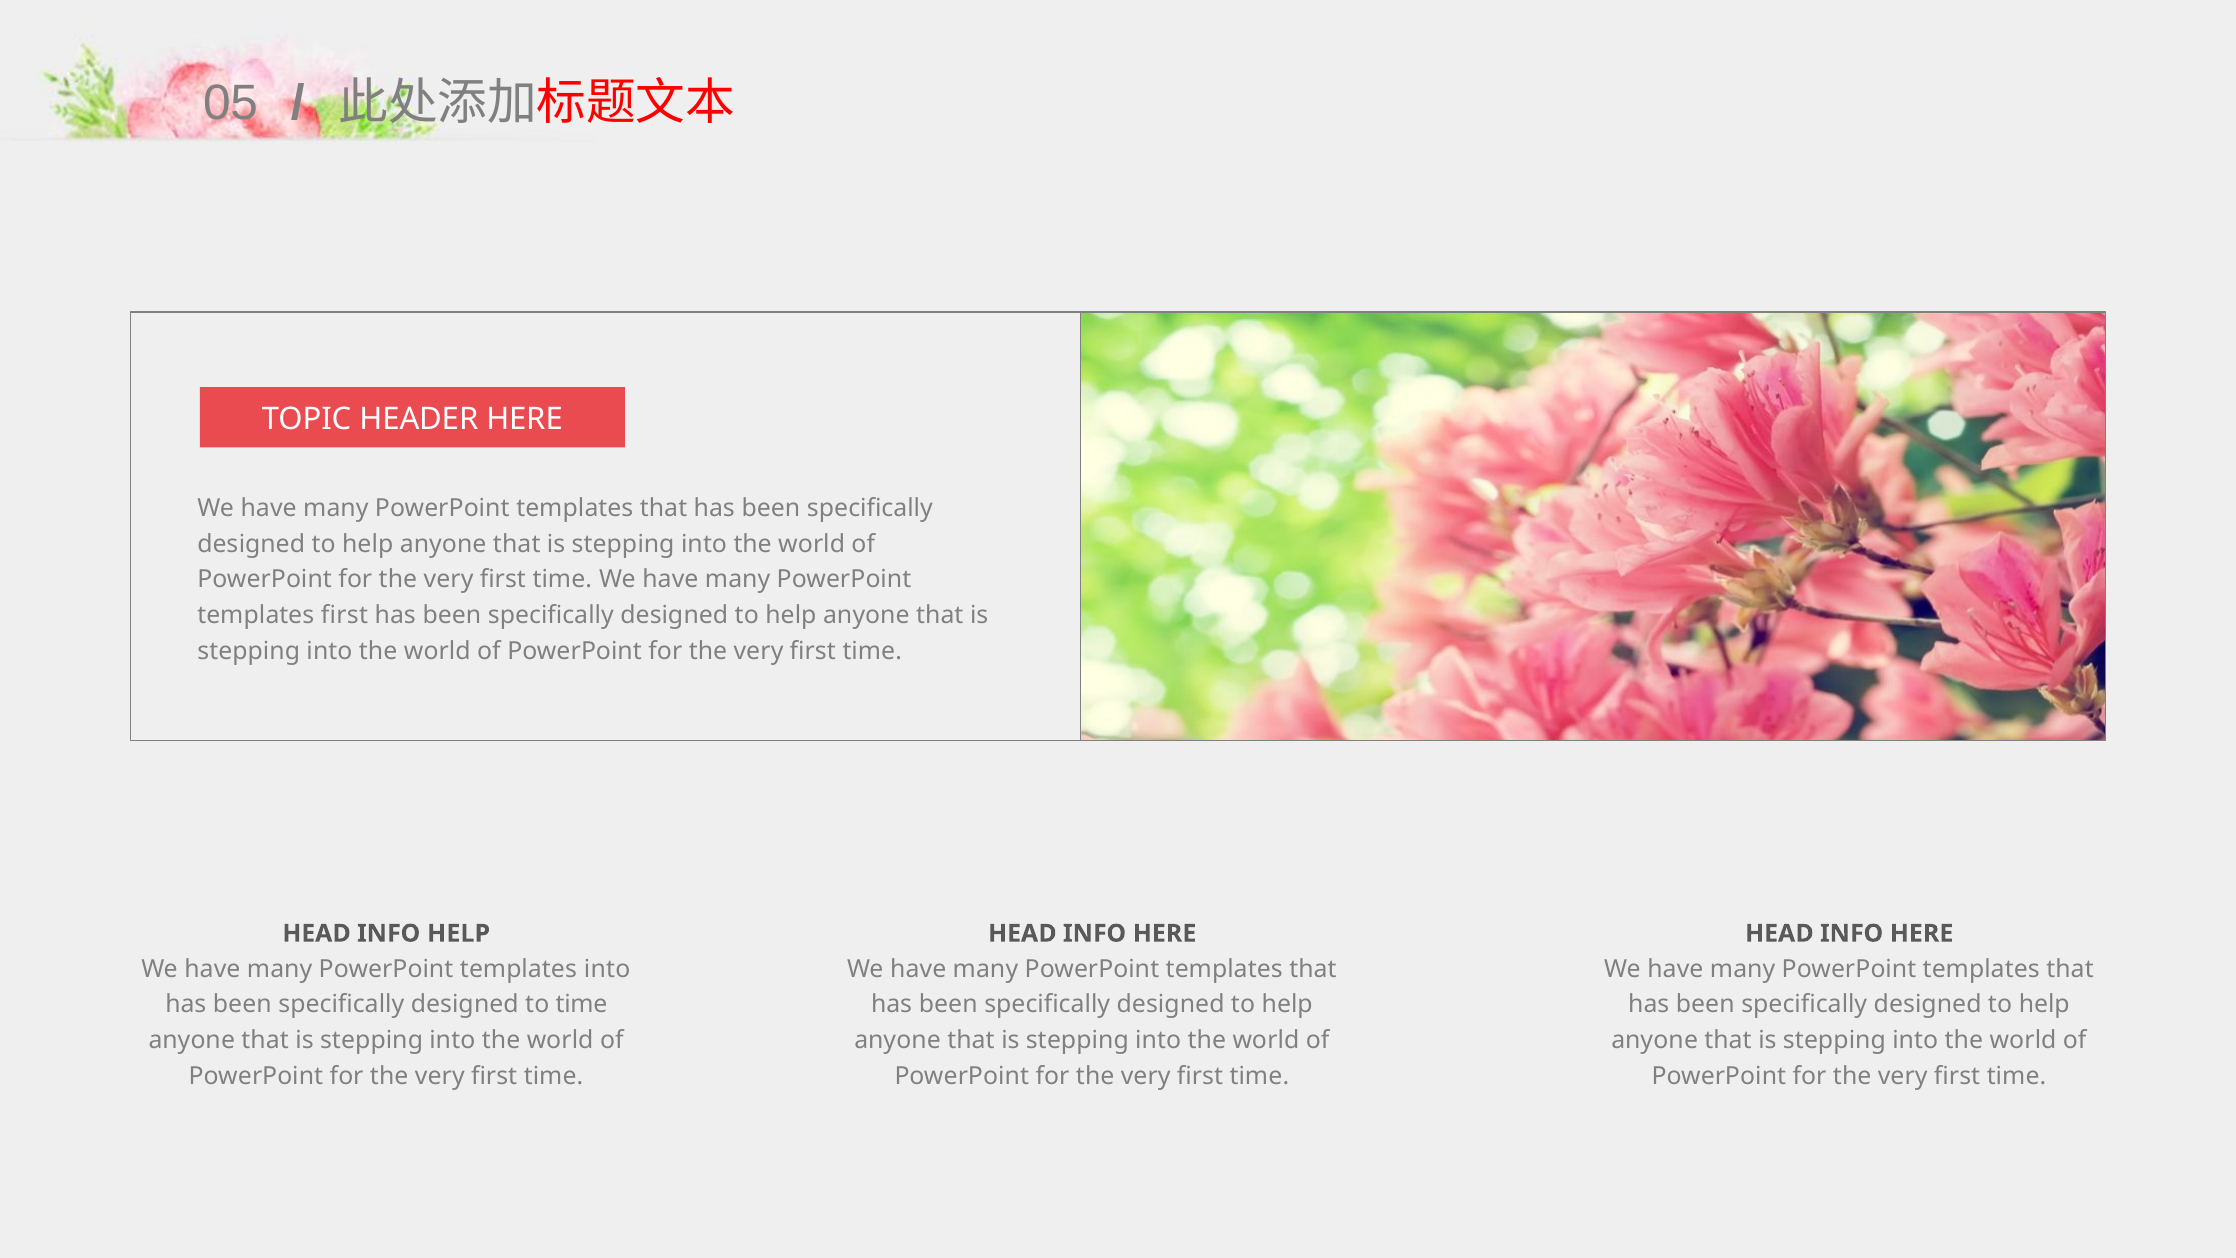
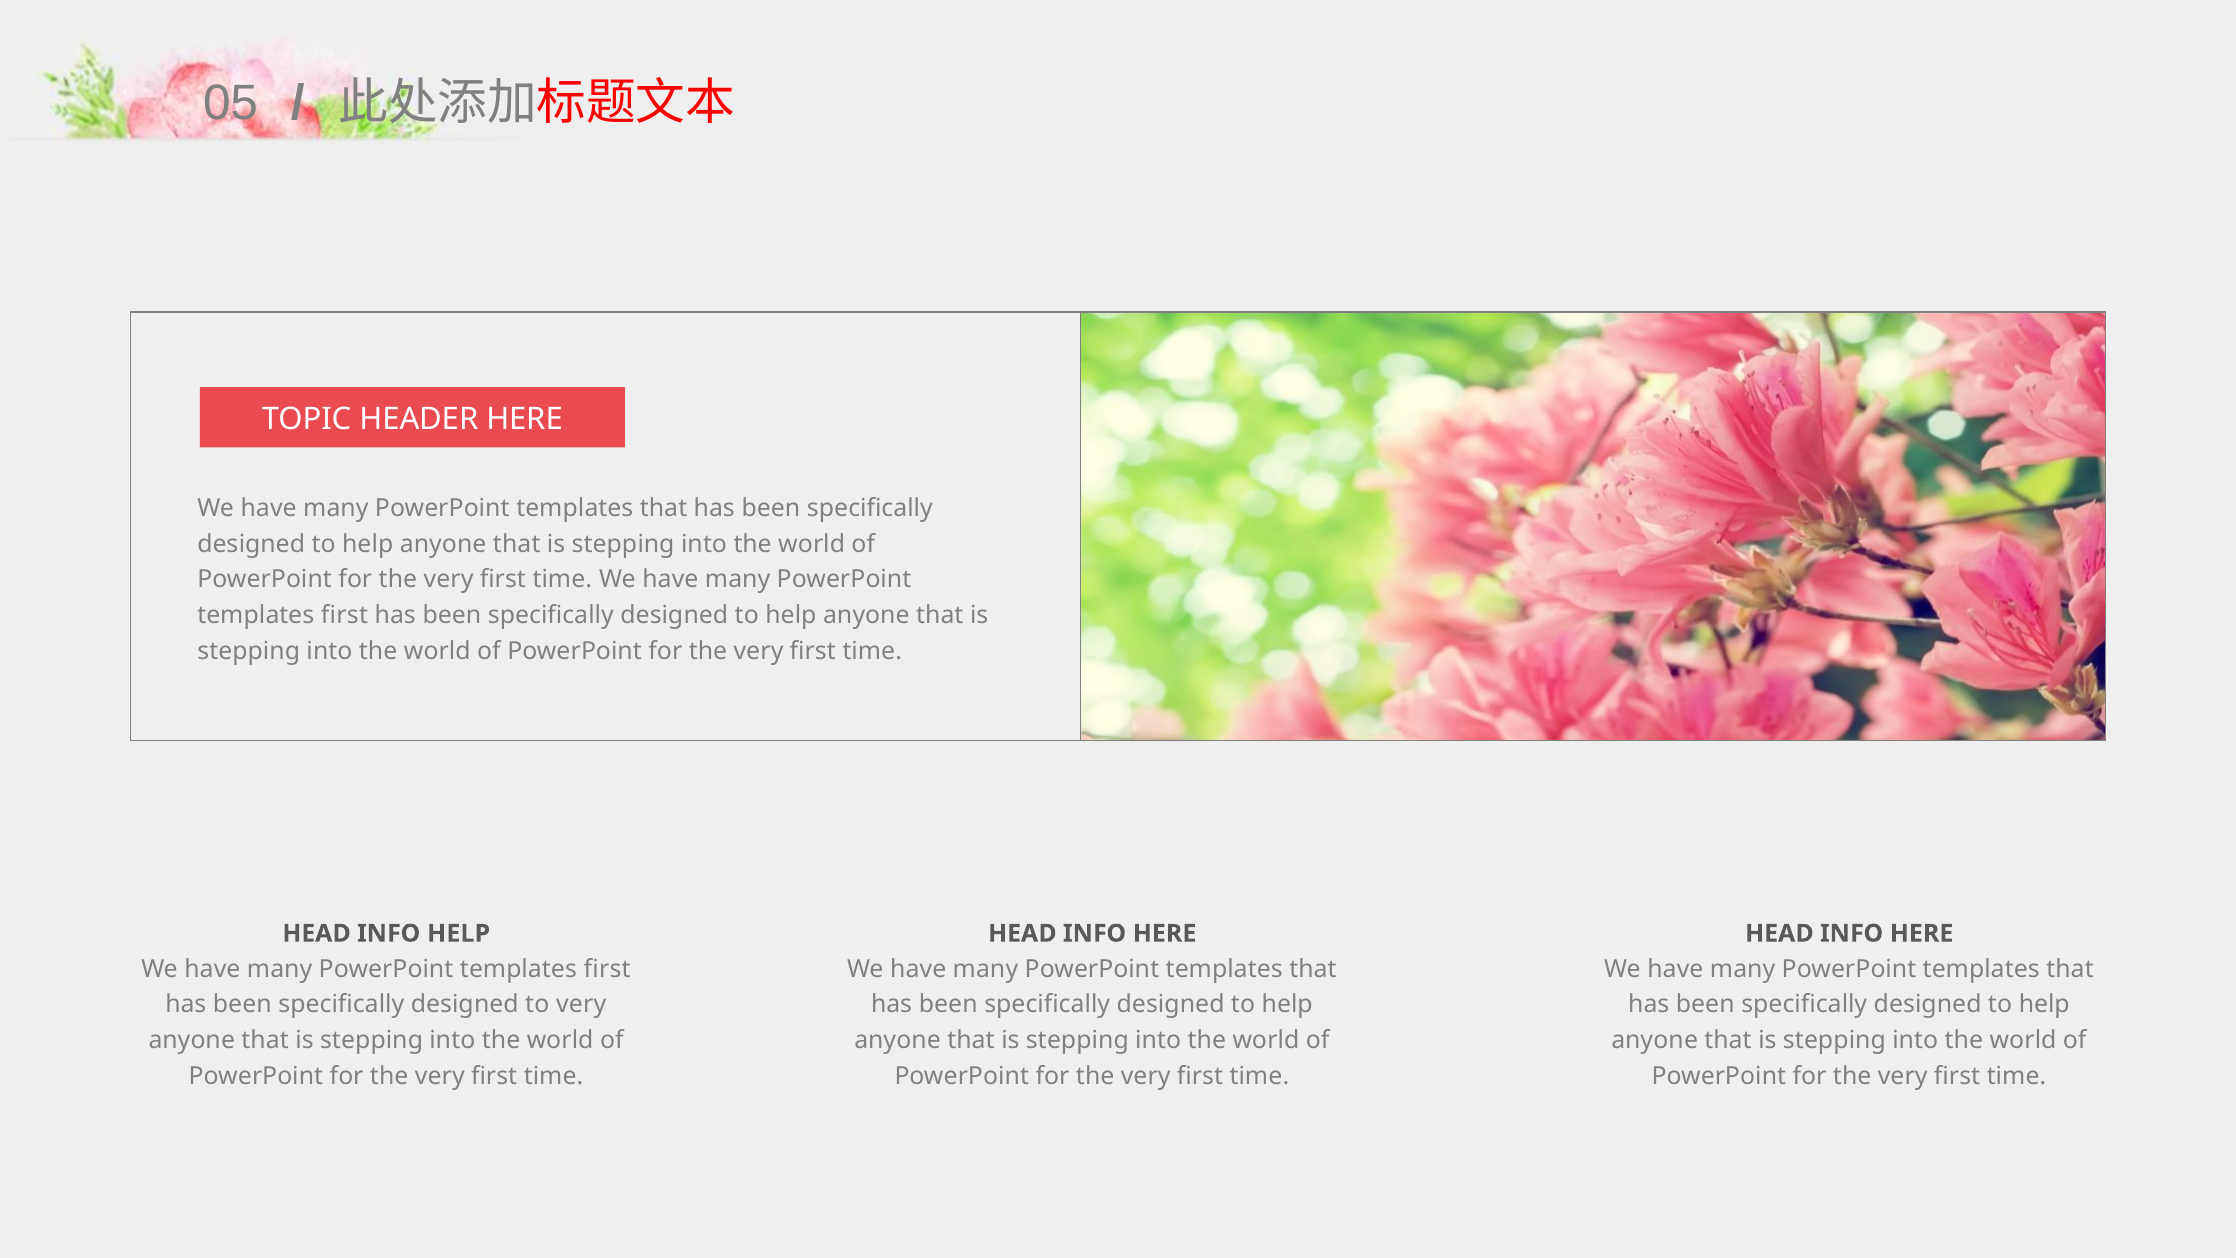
into at (607, 969): into -> first
to time: time -> very
